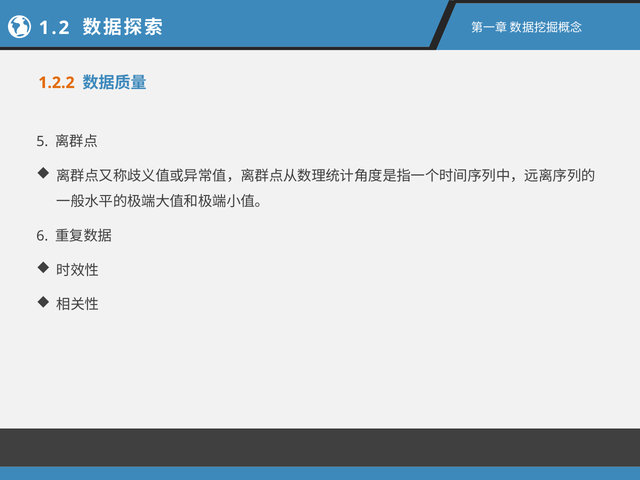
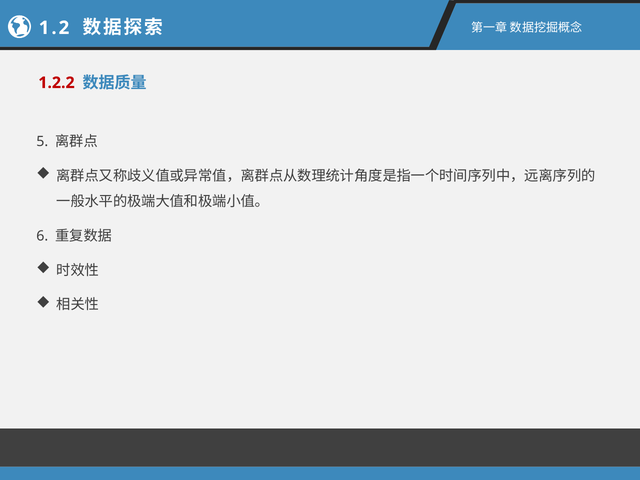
1.2.2 colour: orange -> red
